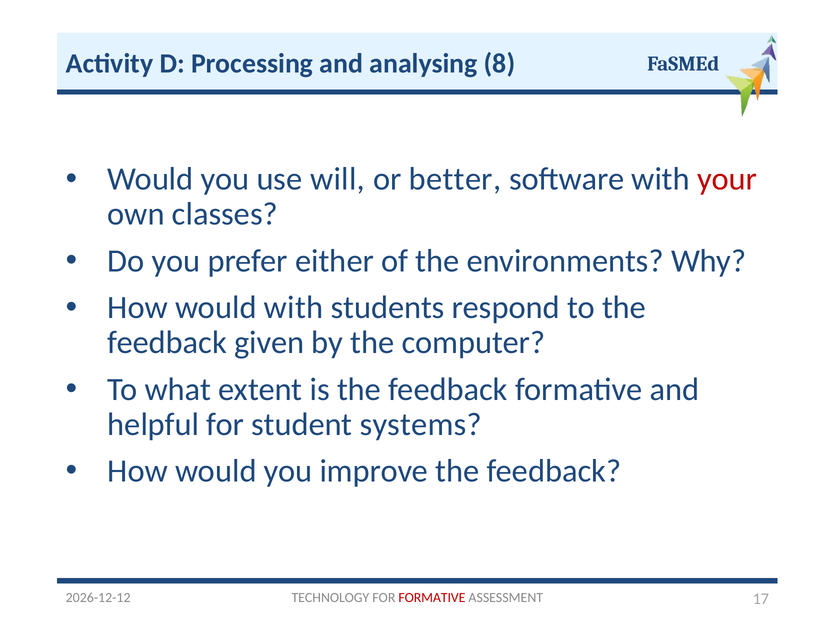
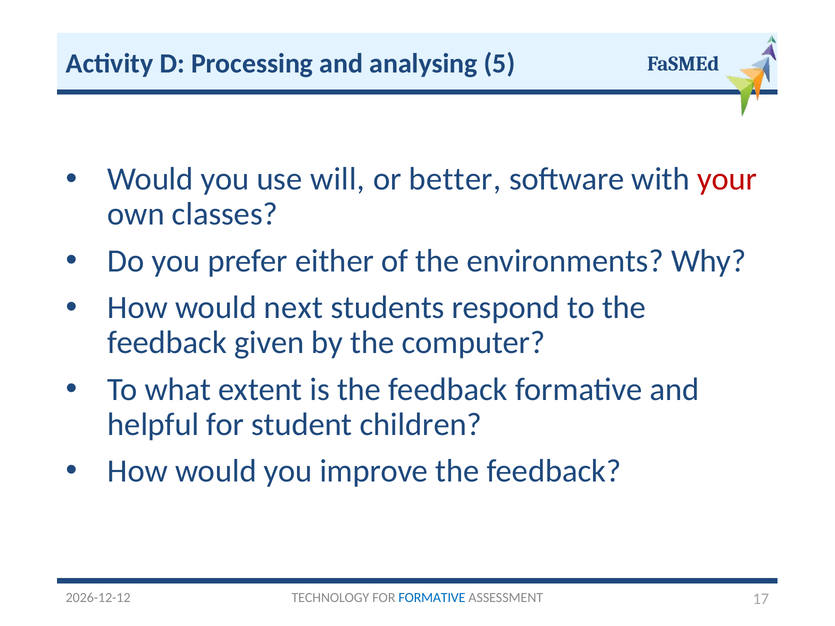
8: 8 -> 5
would with: with -> next
systems: systems -> children
FORMATIVE at (432, 598) colour: red -> blue
